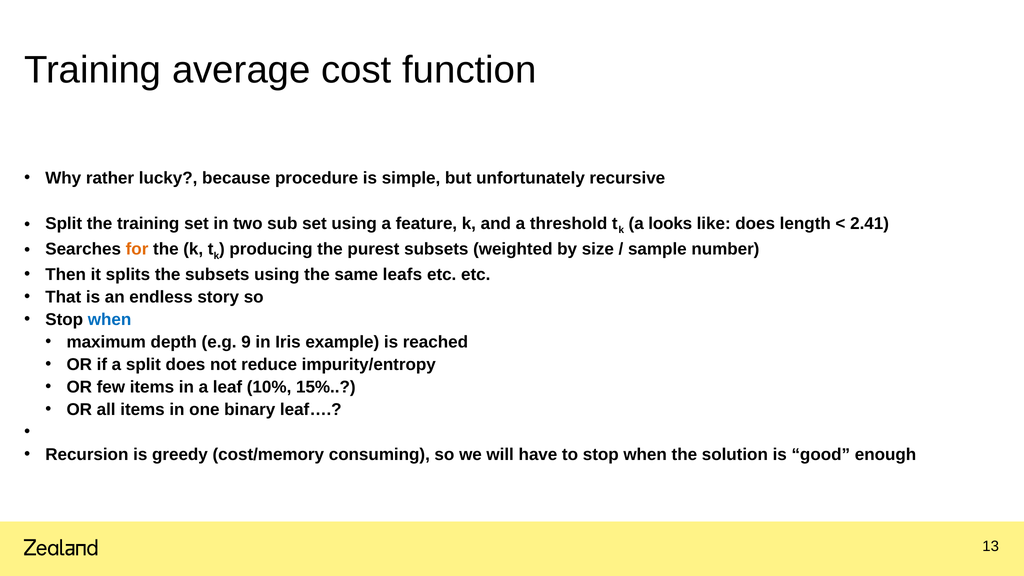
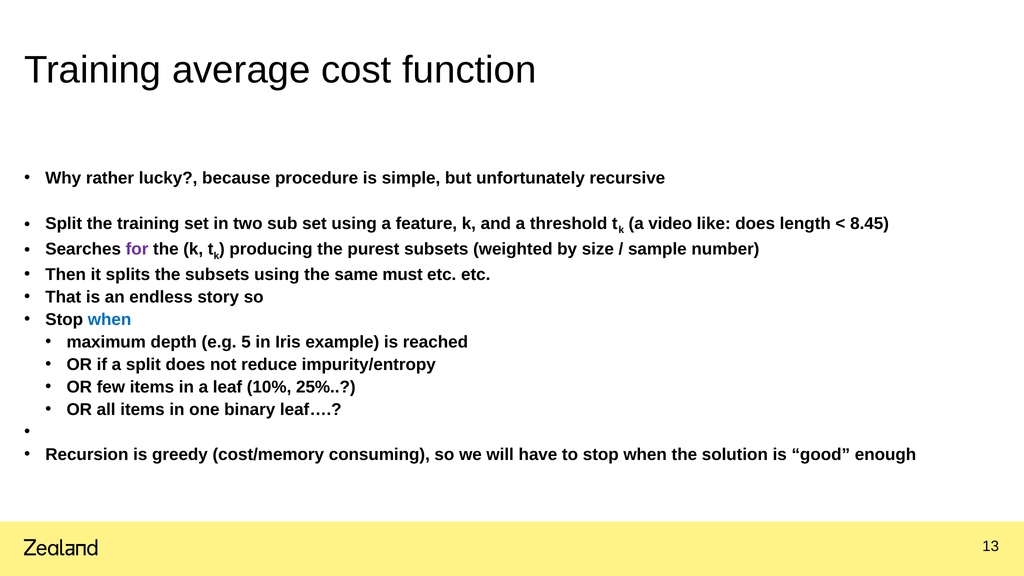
looks: looks -> video
2.41: 2.41 -> 8.45
for colour: orange -> purple
leafs: leafs -> must
9: 9 -> 5
15%: 15% -> 25%
